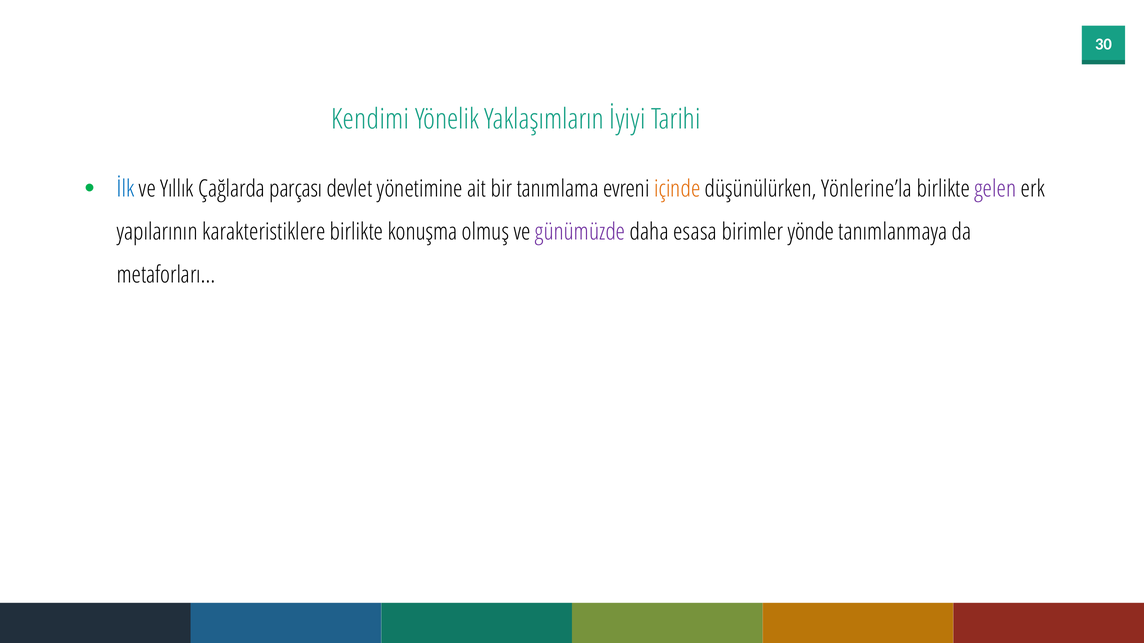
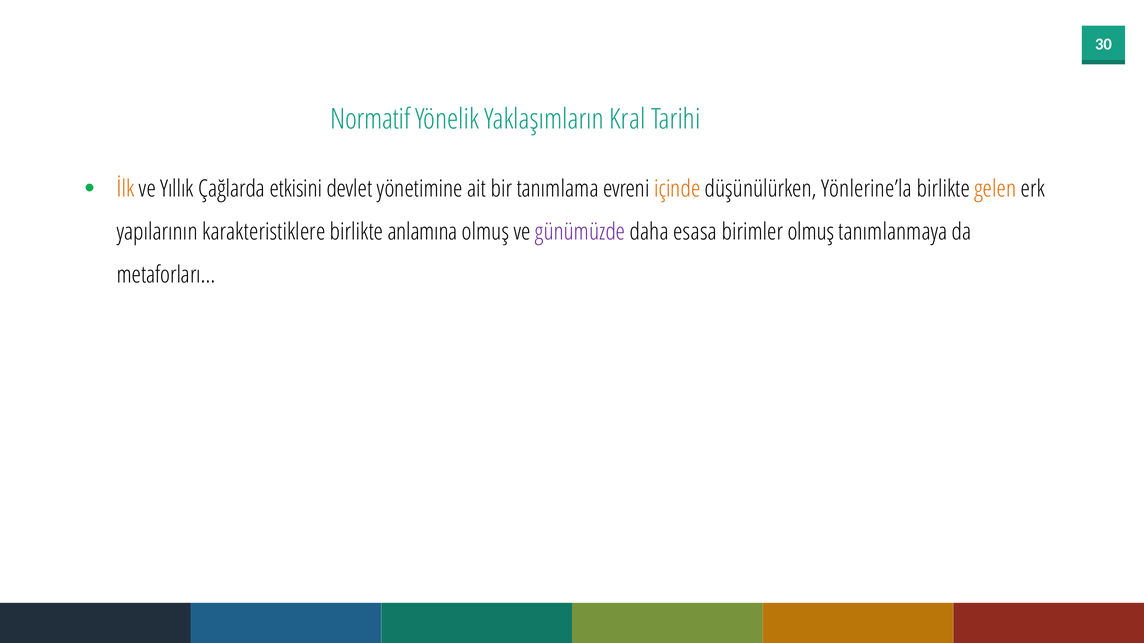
Kendimi: Kendimi -> Normatif
İyiyi: İyiyi -> Kral
İlk colour: blue -> orange
parçası: parçası -> etkisini
gelen colour: purple -> orange
konuşma: konuşma -> anlamına
birimler yönde: yönde -> olmuş
